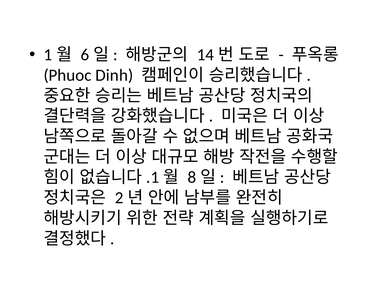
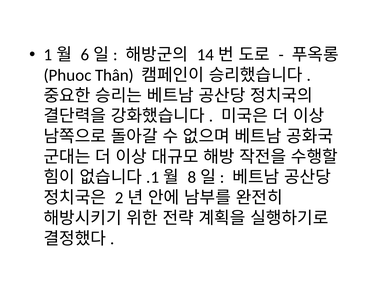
Dinh: Dinh -> Thân
